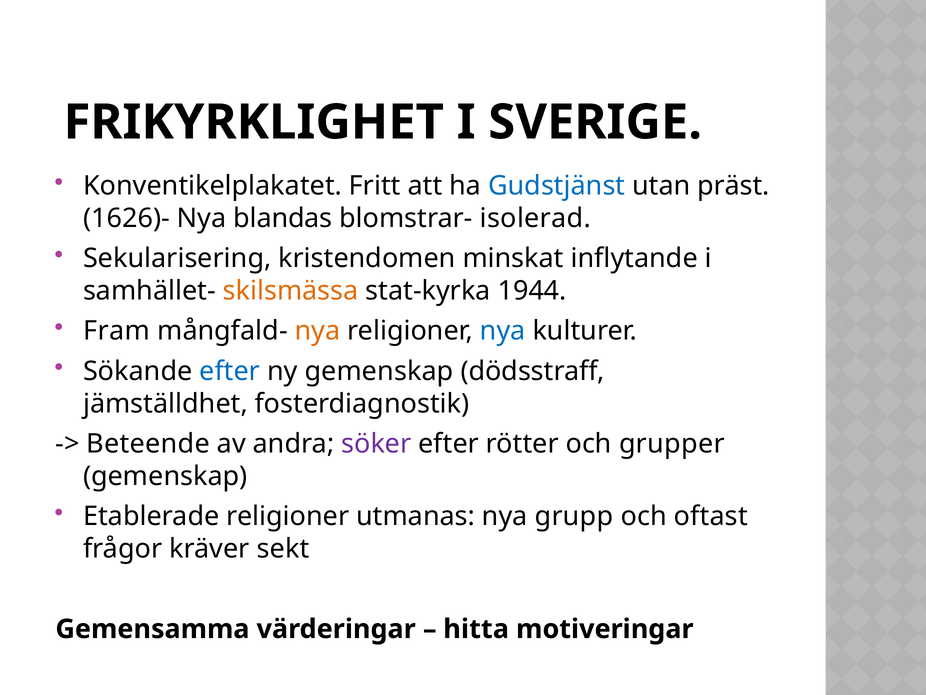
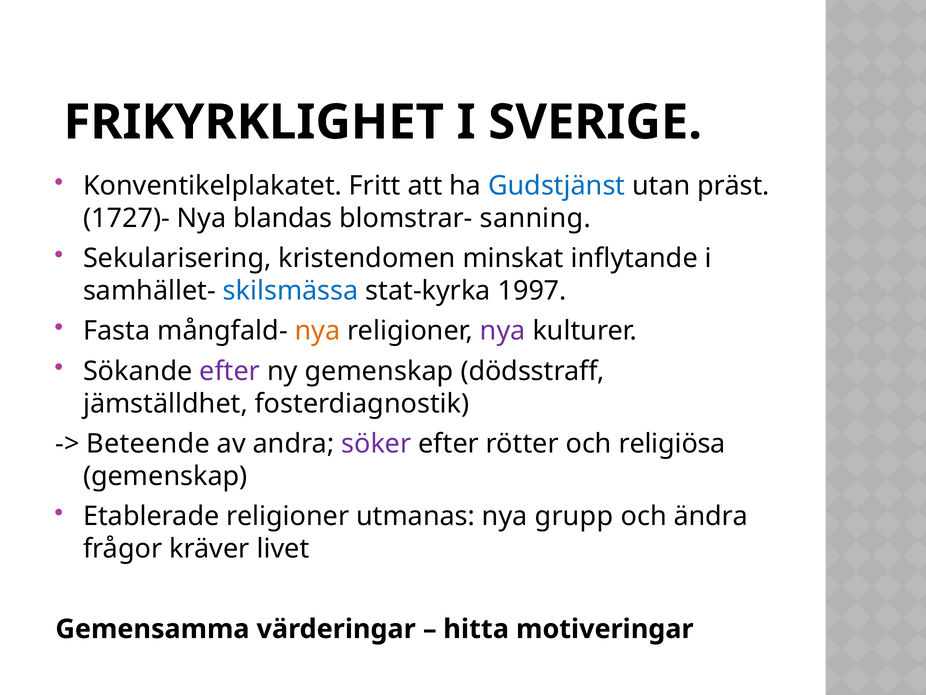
1626)-: 1626)- -> 1727)-
isolerad: isolerad -> sanning
skilsmässa colour: orange -> blue
1944: 1944 -> 1997
Fram: Fram -> Fasta
nya at (503, 331) colour: blue -> purple
efter at (230, 371) colour: blue -> purple
grupper: grupper -> religiösa
oftast: oftast -> ändra
sekt: sekt -> livet
